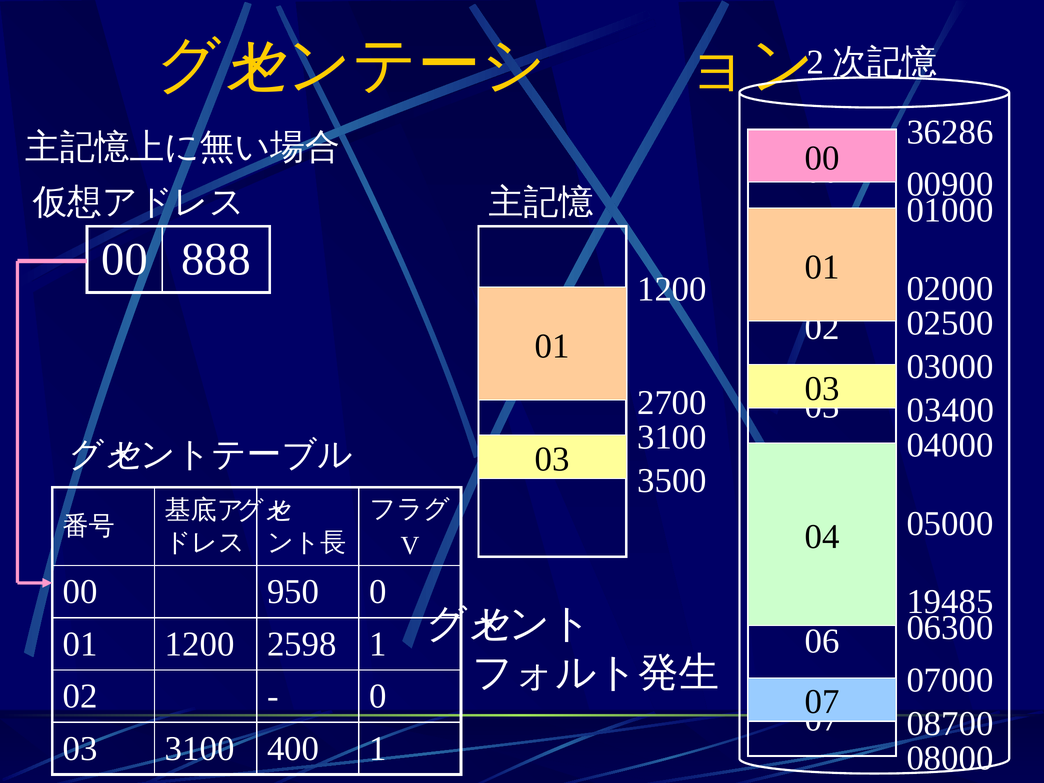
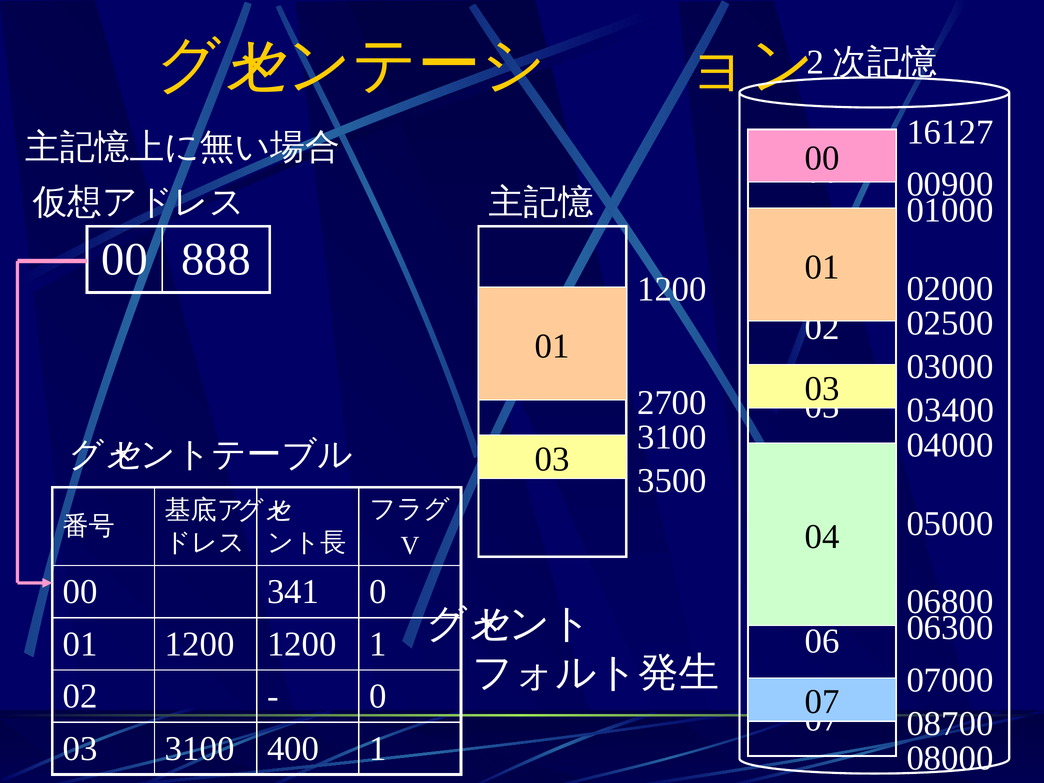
36286: 36286 -> 16127
950: 950 -> 341
19485: 19485 -> 06800
1200 2598: 2598 -> 1200
